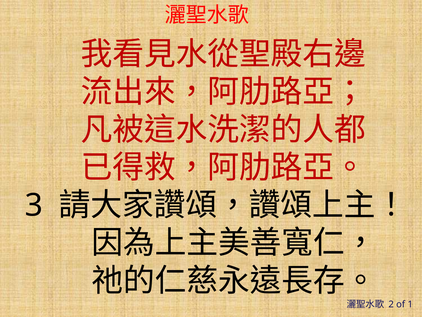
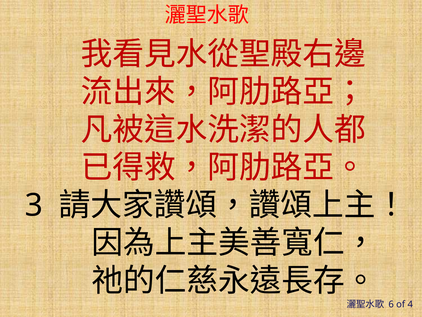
2: 2 -> 6
1: 1 -> 4
